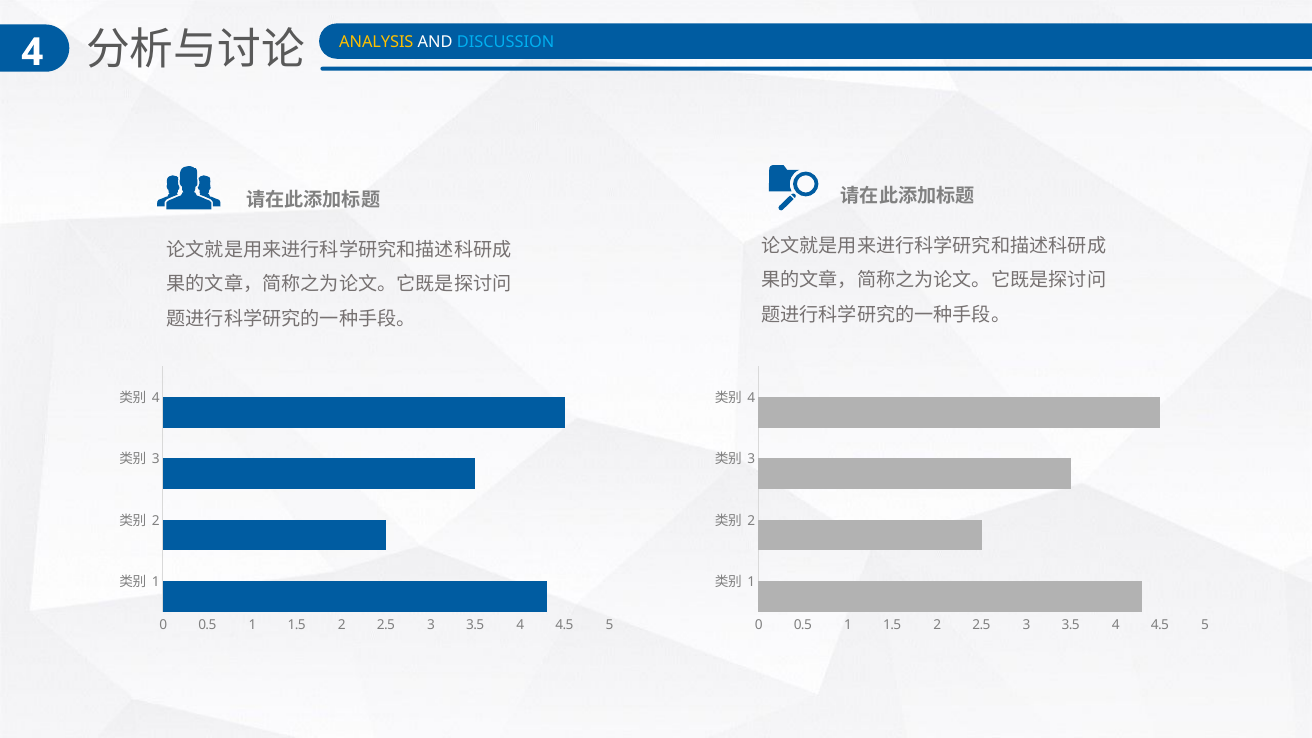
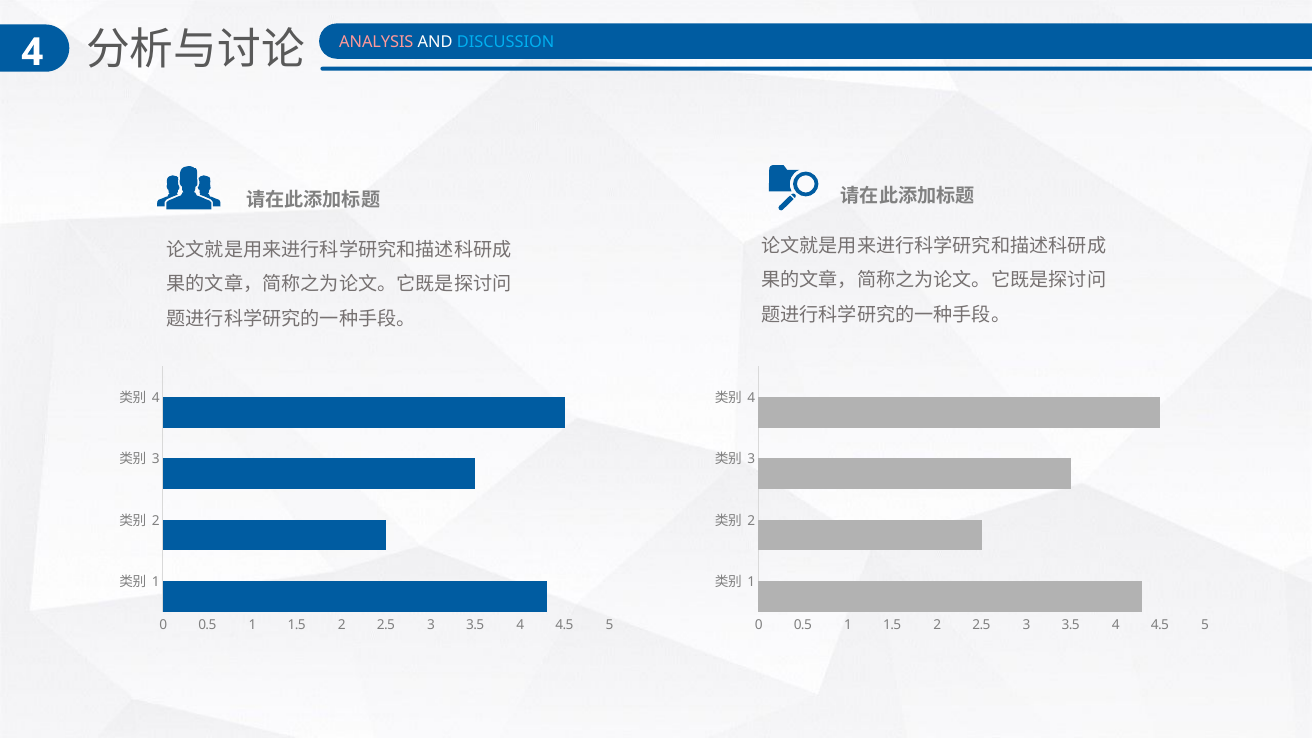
ANALYSIS colour: yellow -> pink
